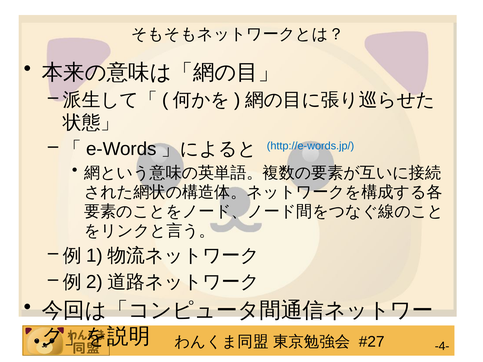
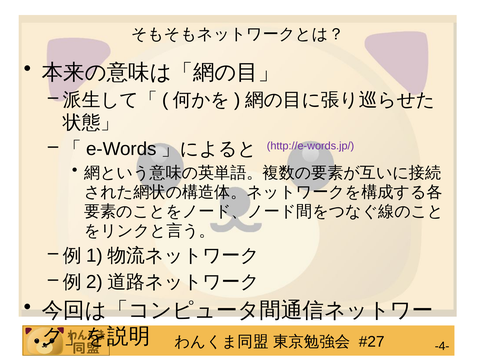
http://e-words.jp/ colour: blue -> purple
